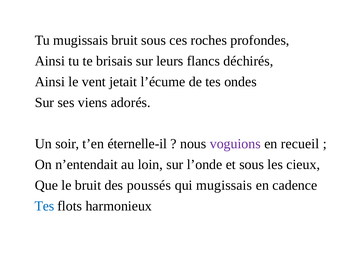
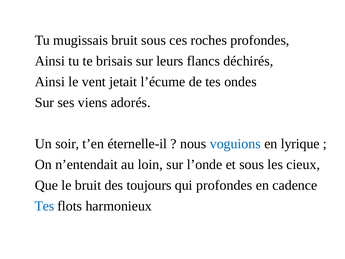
voguions colour: purple -> blue
recueil: recueil -> lyrique
poussés: poussés -> toujours
qui mugissais: mugissais -> profondes
